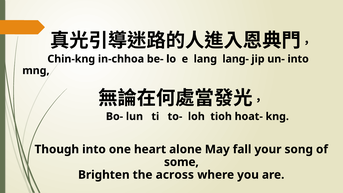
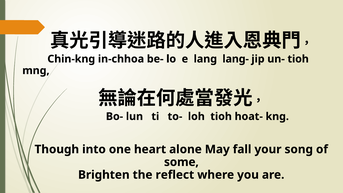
un- into: into -> tioh
across: across -> reflect
